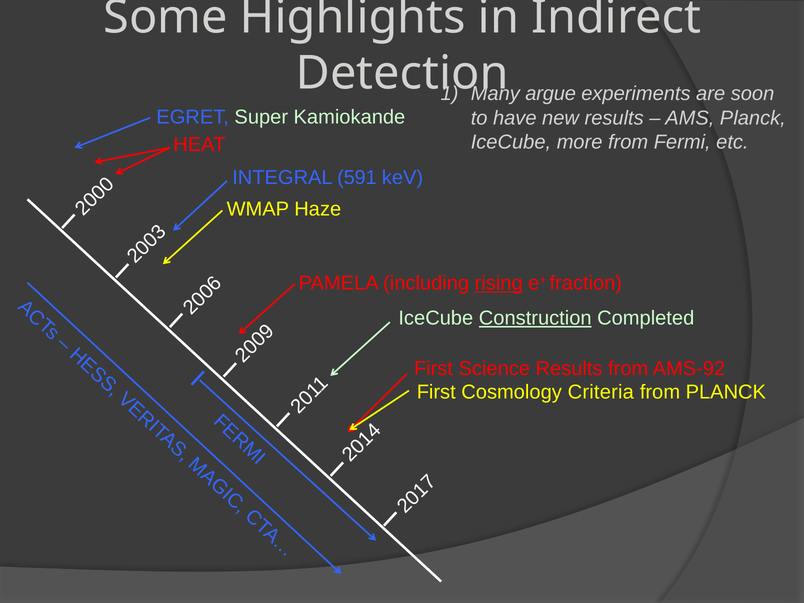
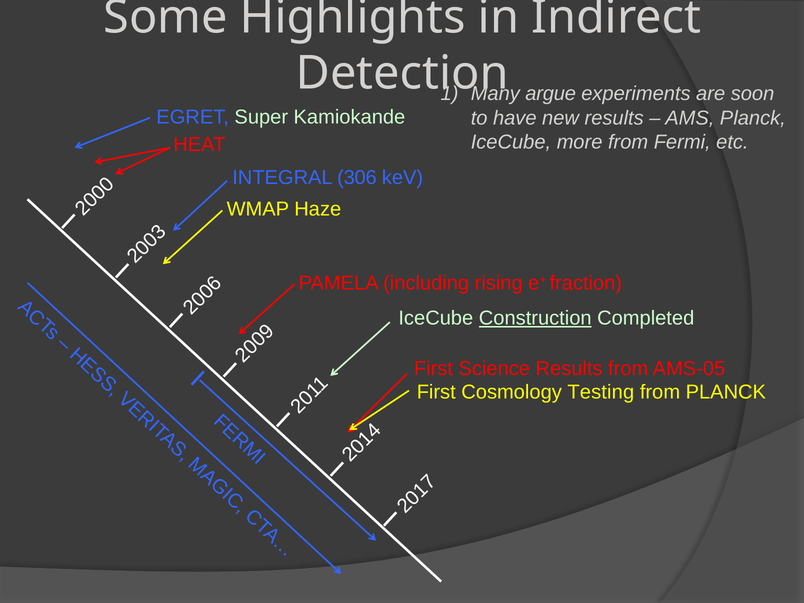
591: 591 -> 306
rising underline: present -> none
AMS-92: AMS-92 -> AMS-05
Criteria: Criteria -> Testing
